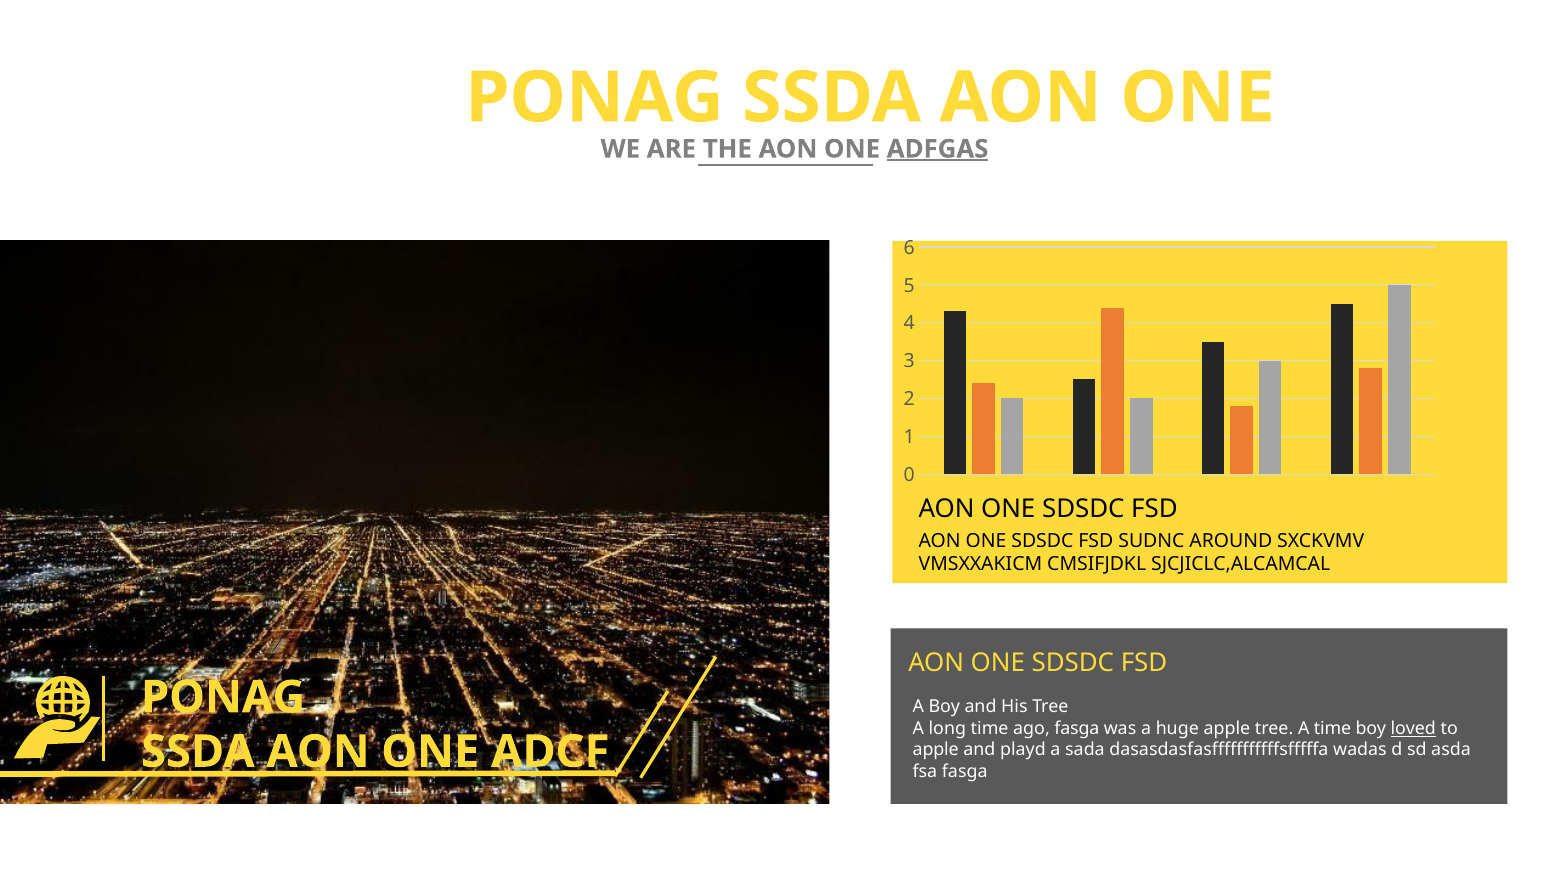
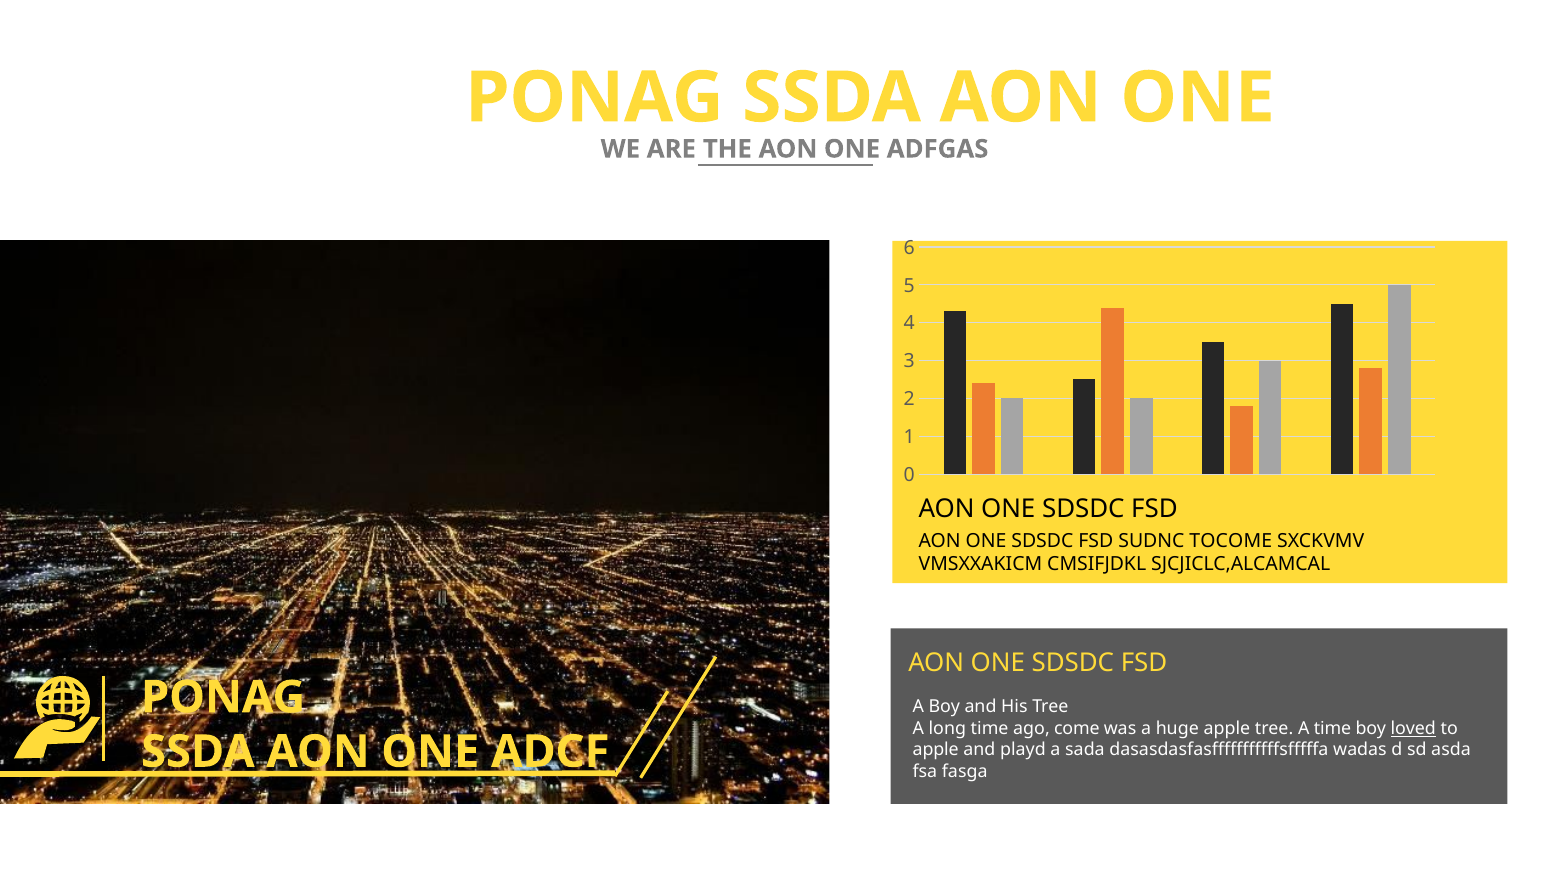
ADFGAS underline: present -> none
AROUND: AROUND -> TOCOME
ago fasga: fasga -> come
